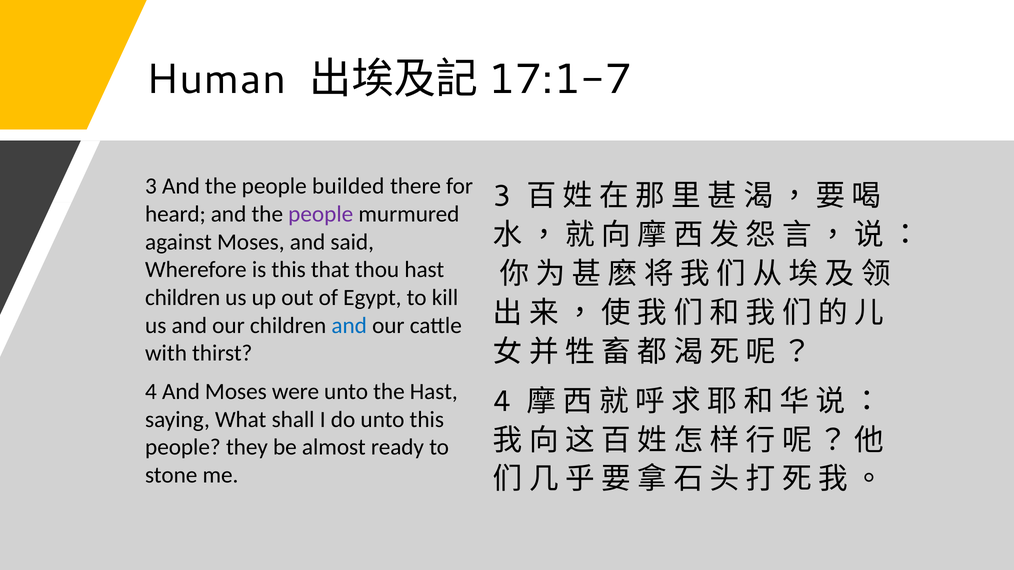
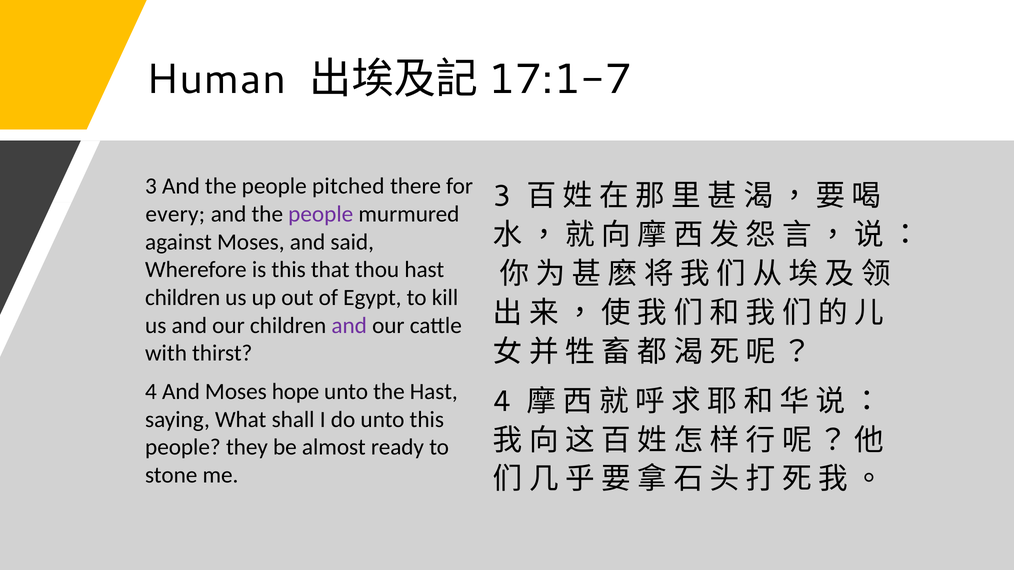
builded: builded -> pitched
heard: heard -> every
and at (349, 326) colour: blue -> purple
were: were -> hope
